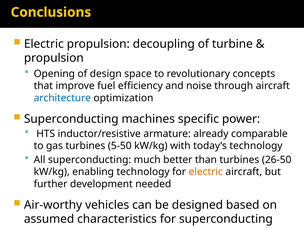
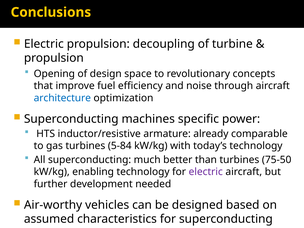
5-50: 5-50 -> 5-84
26-50: 26-50 -> 75-50
electric at (206, 172) colour: orange -> purple
